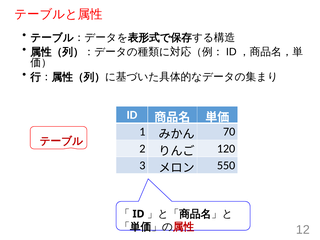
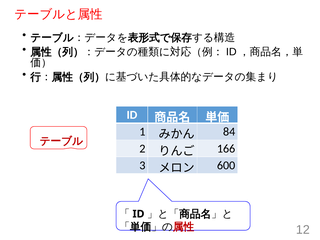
70: 70 -> 84
120: 120 -> 166
550: 550 -> 600
